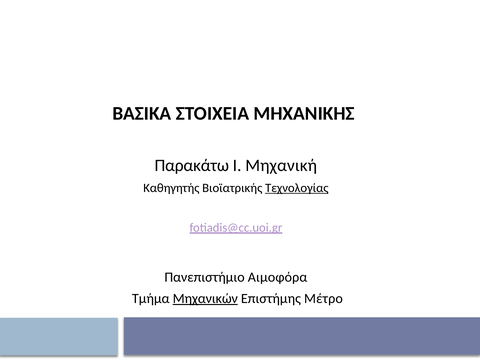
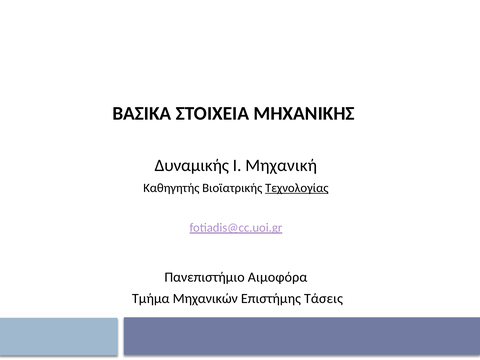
Παρακάτω: Παρακάτω -> Δυναμικής
Μηχανικών underline: present -> none
Μέτρο: Μέτρο -> Τάσεις
